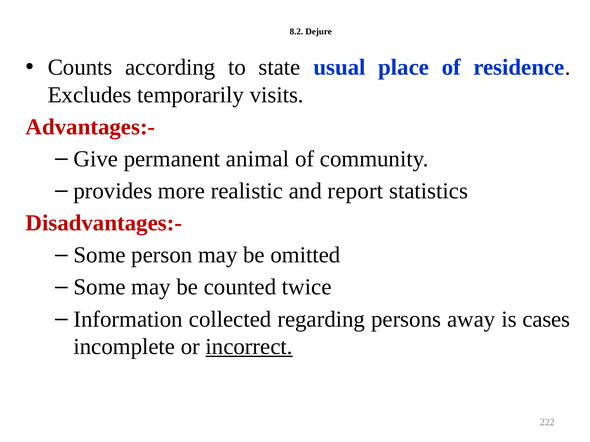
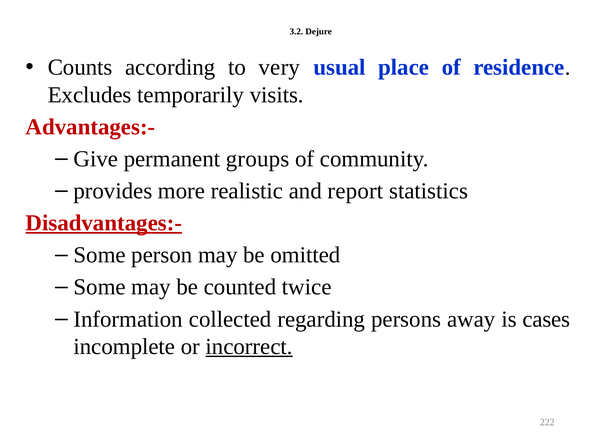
8.2: 8.2 -> 3.2
state: state -> very
animal: animal -> groups
Disadvantages:- underline: none -> present
